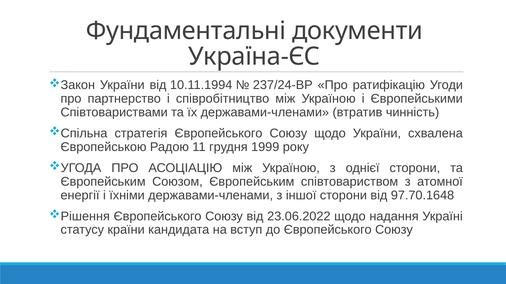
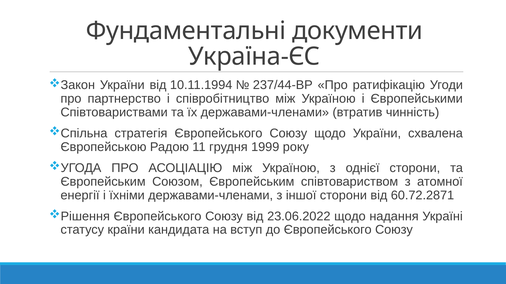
237/24-ВР: 237/24-ВР -> 237/44-ВР
97.70.1648: 97.70.1648 -> 60.72.2871
